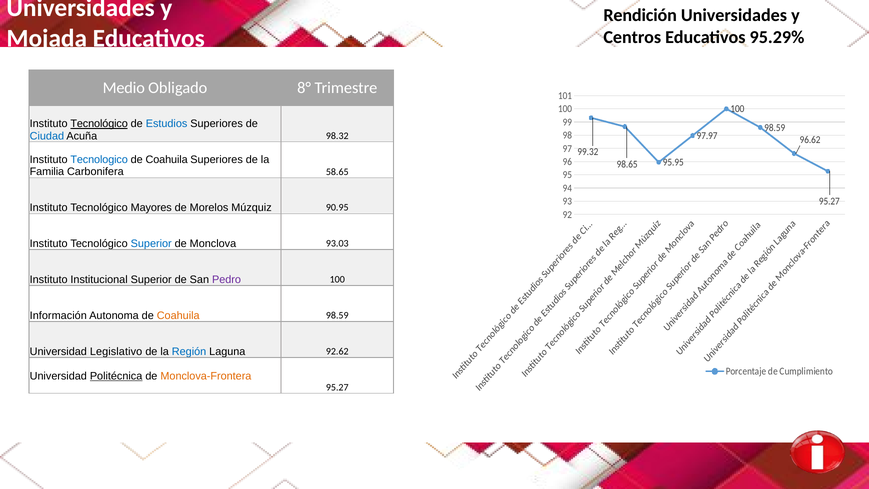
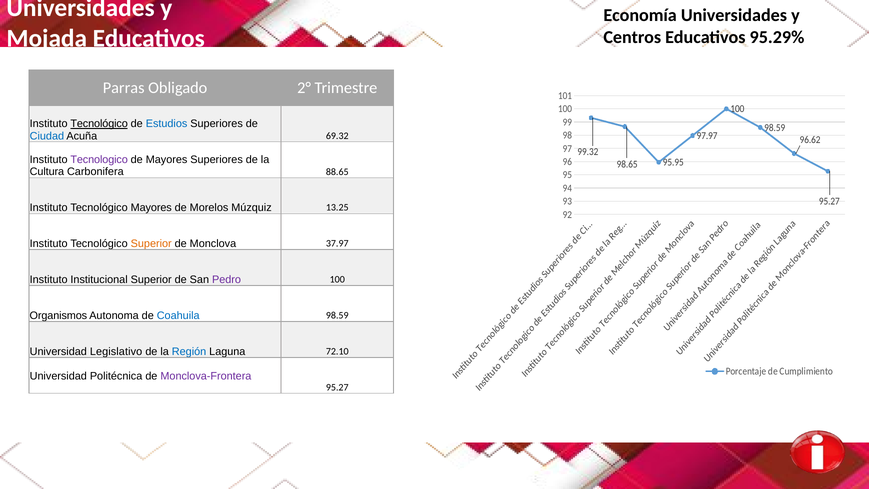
Rendición: Rendición -> Economía
Medio: Medio -> Parras
8°: 8° -> 2°
98.32: 98.32 -> 69.32
Tecnologico colour: blue -> purple
Coahuila at (167, 160): Coahuila -> Mayores
Familia: Familia -> Cultura
58.65: 58.65 -> 88.65
90.95: 90.95 -> 13.25
Superior at (151, 244) colour: blue -> orange
93.03: 93.03 -> 37.97
Información: Información -> Organismos
Coahuila at (178, 315) colour: orange -> blue
92.62: 92.62 -> 72.10
Politécnica underline: present -> none
Monclova-Frontera colour: orange -> purple
